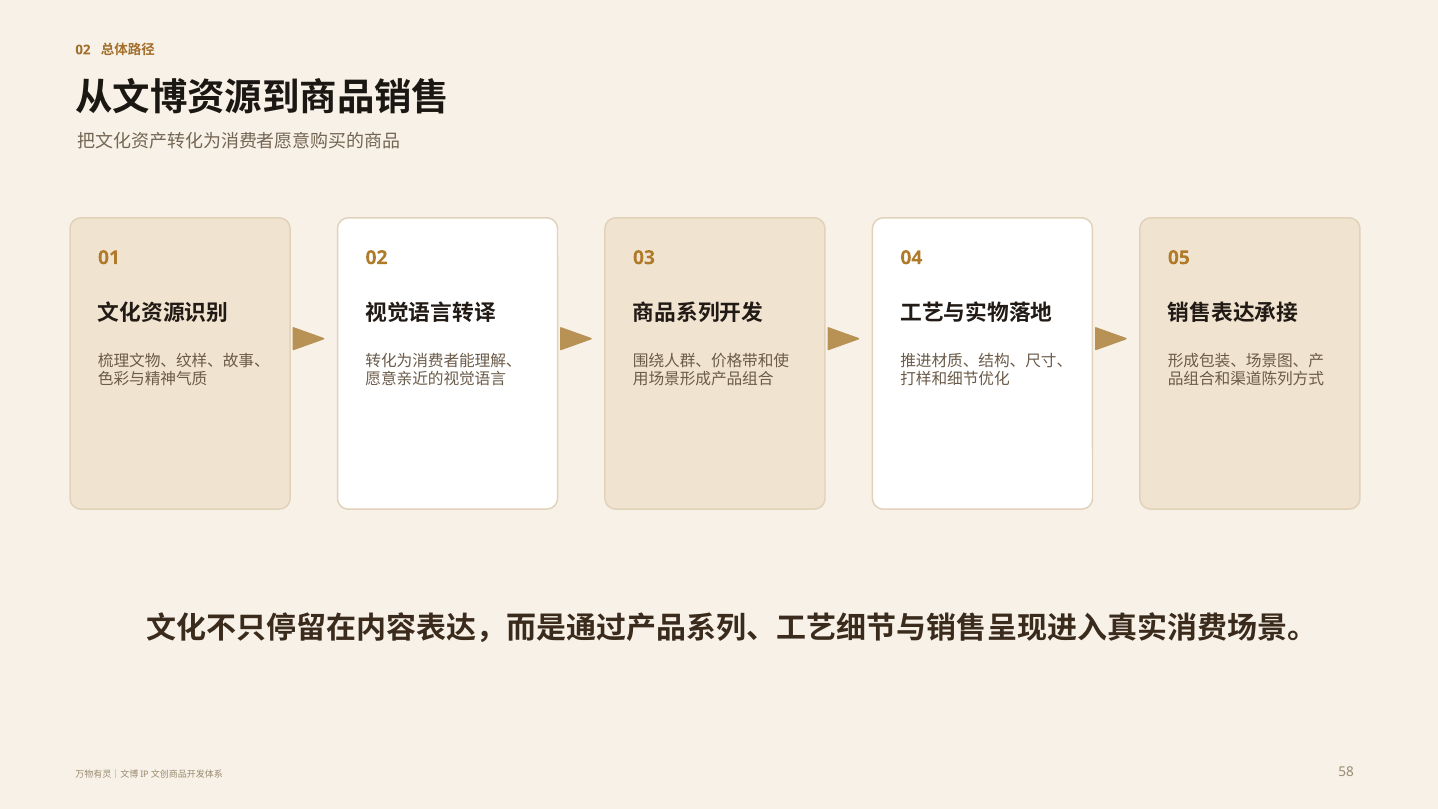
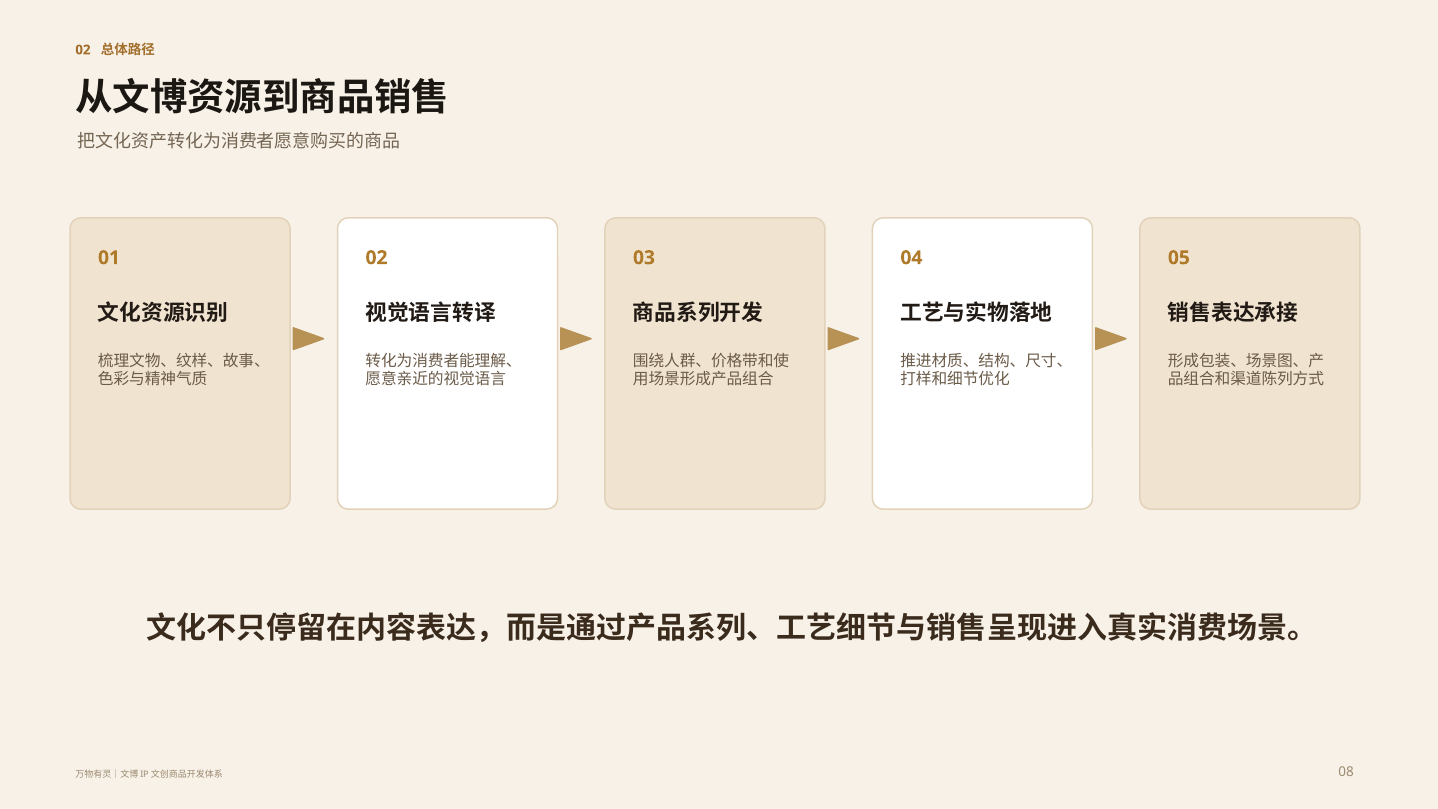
58: 58 -> 08
